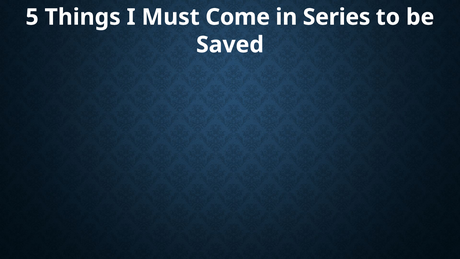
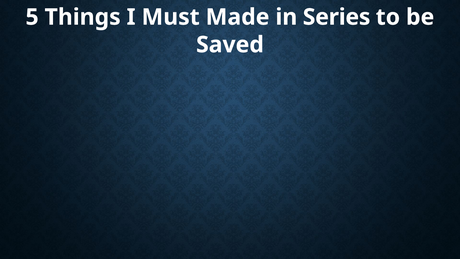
Come: Come -> Made
